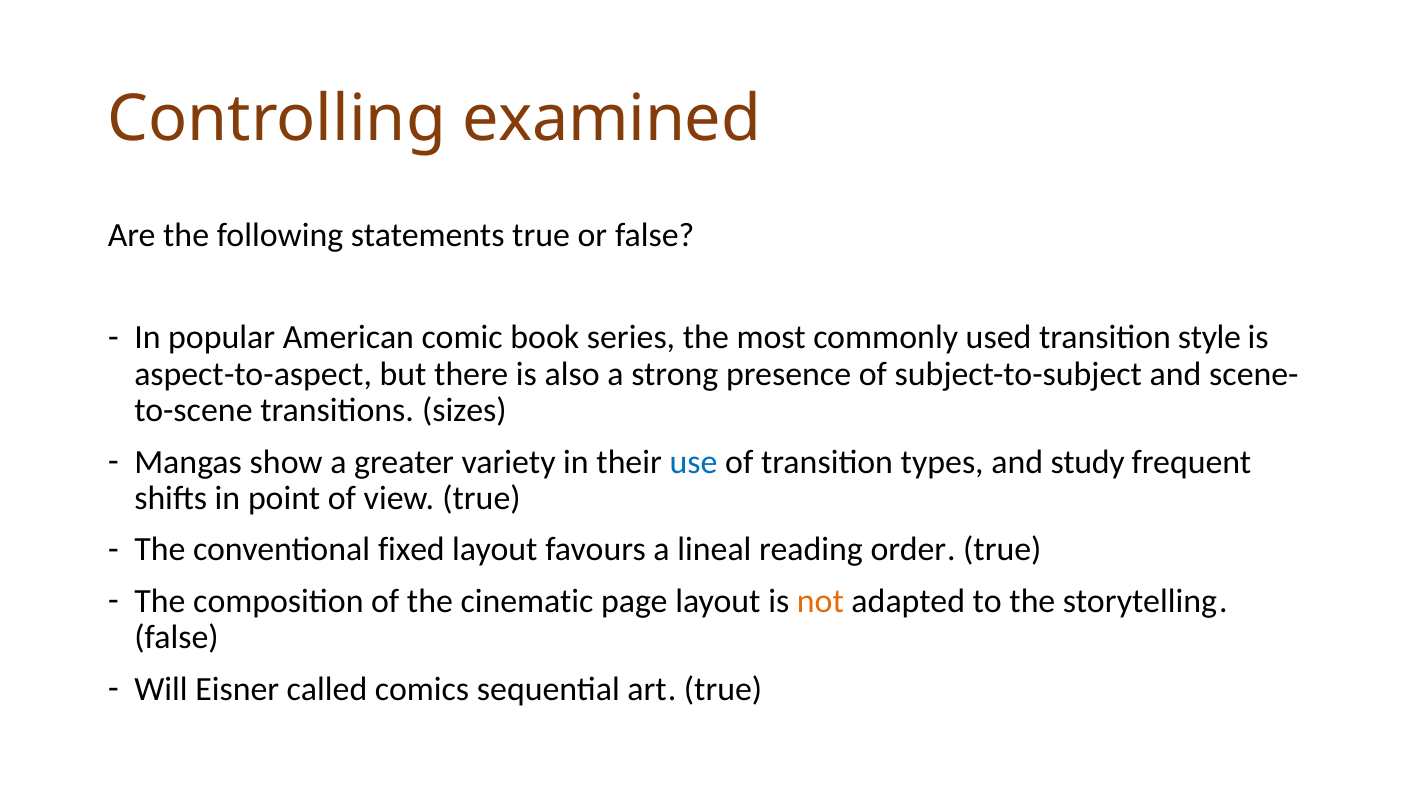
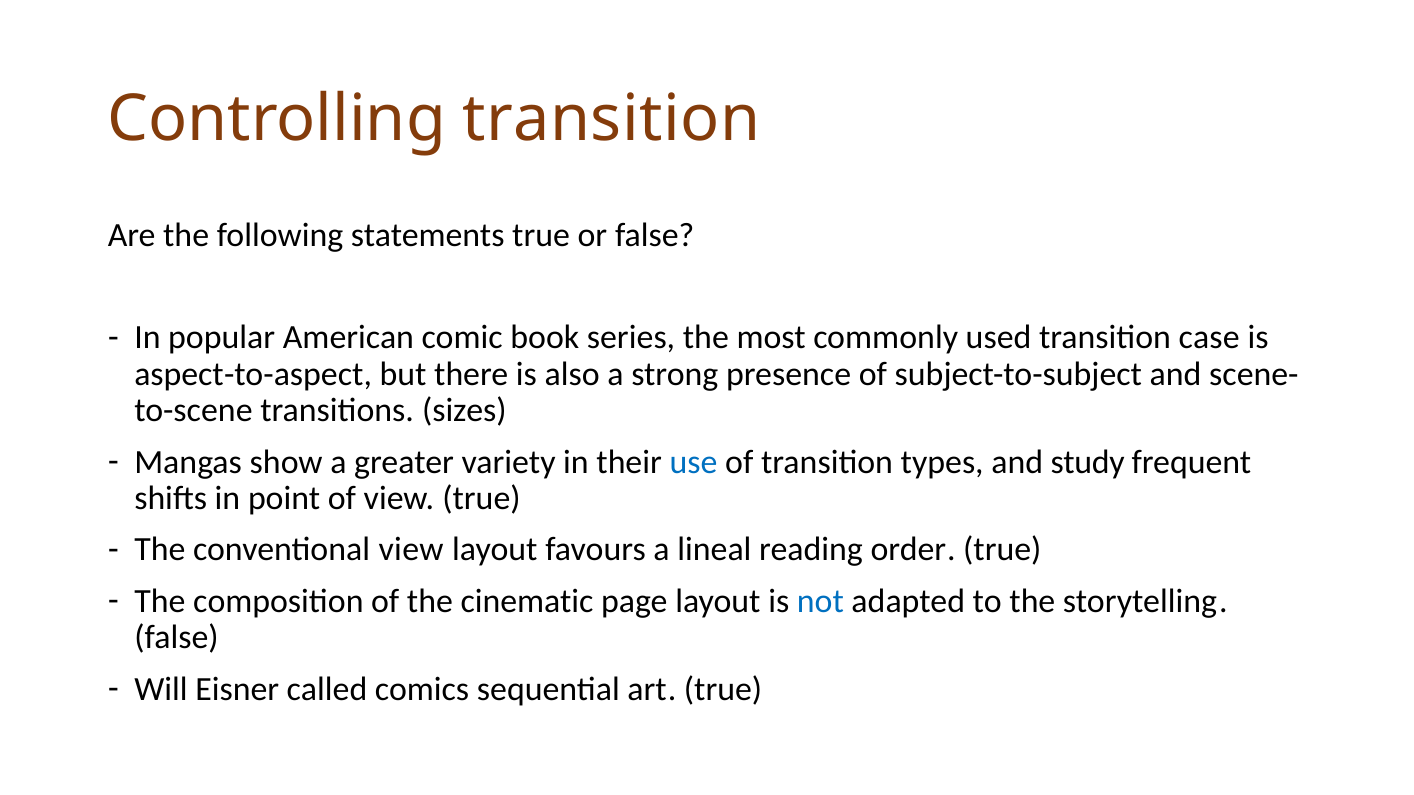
Controlling examined: examined -> transition
style: style -> case
conventional fixed: fixed -> view
not colour: orange -> blue
